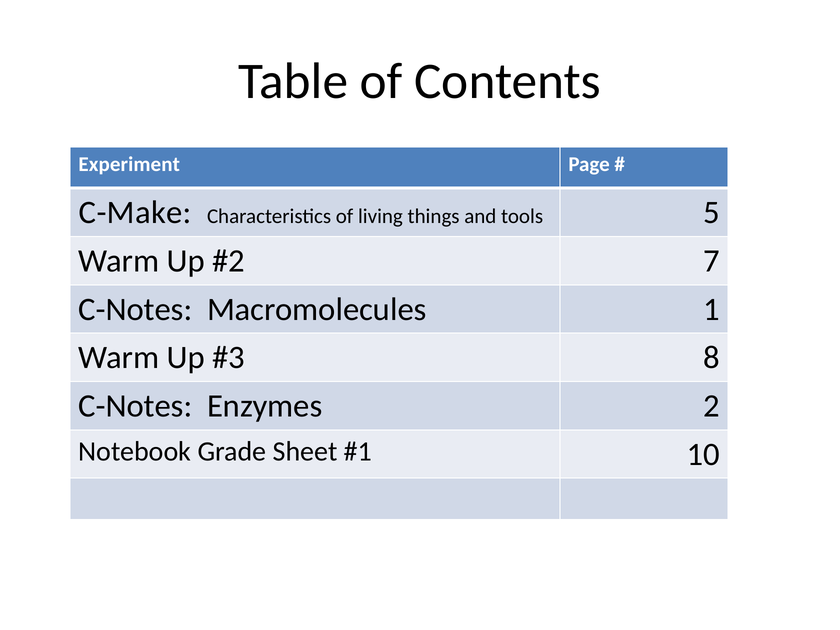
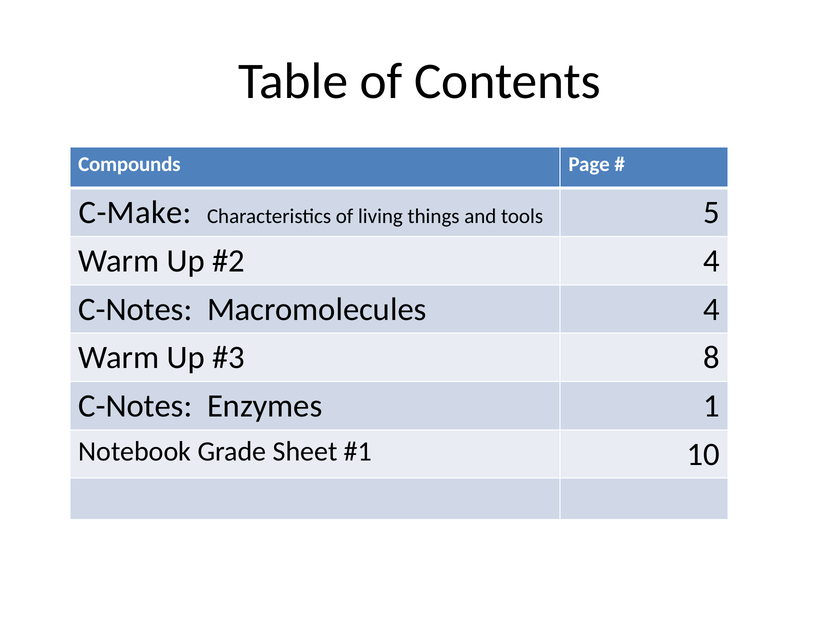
Experiment: Experiment -> Compounds
7 at (711, 261): 7 -> 4
Macromolecules 1: 1 -> 4
2: 2 -> 1
